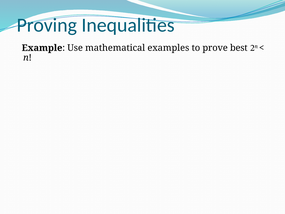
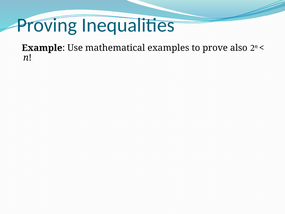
best: best -> also
